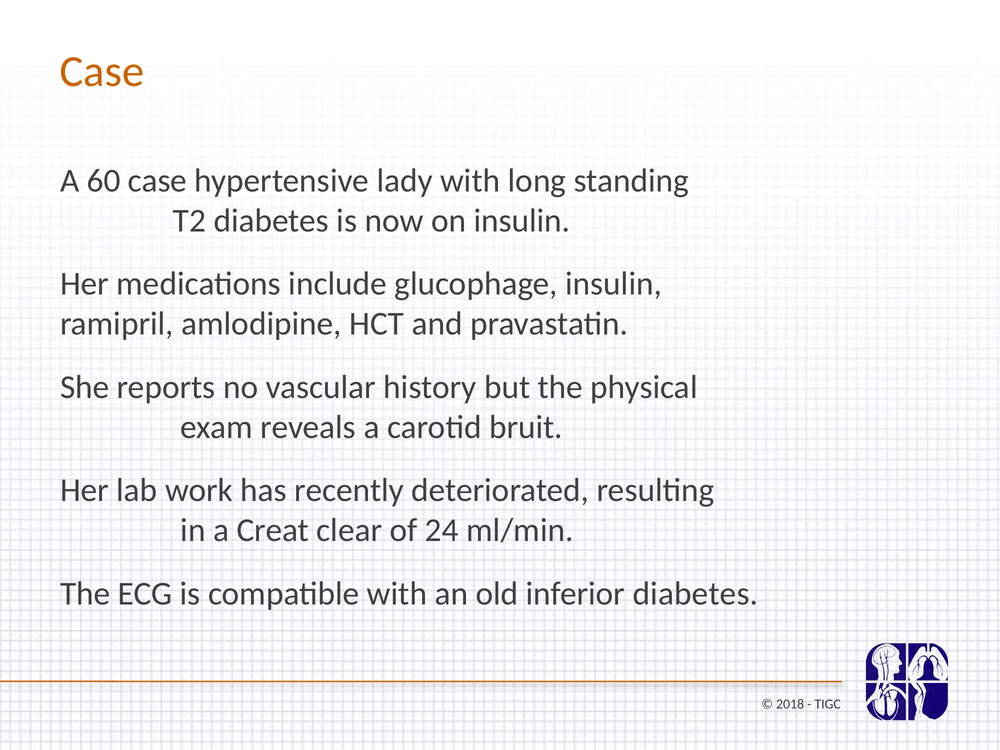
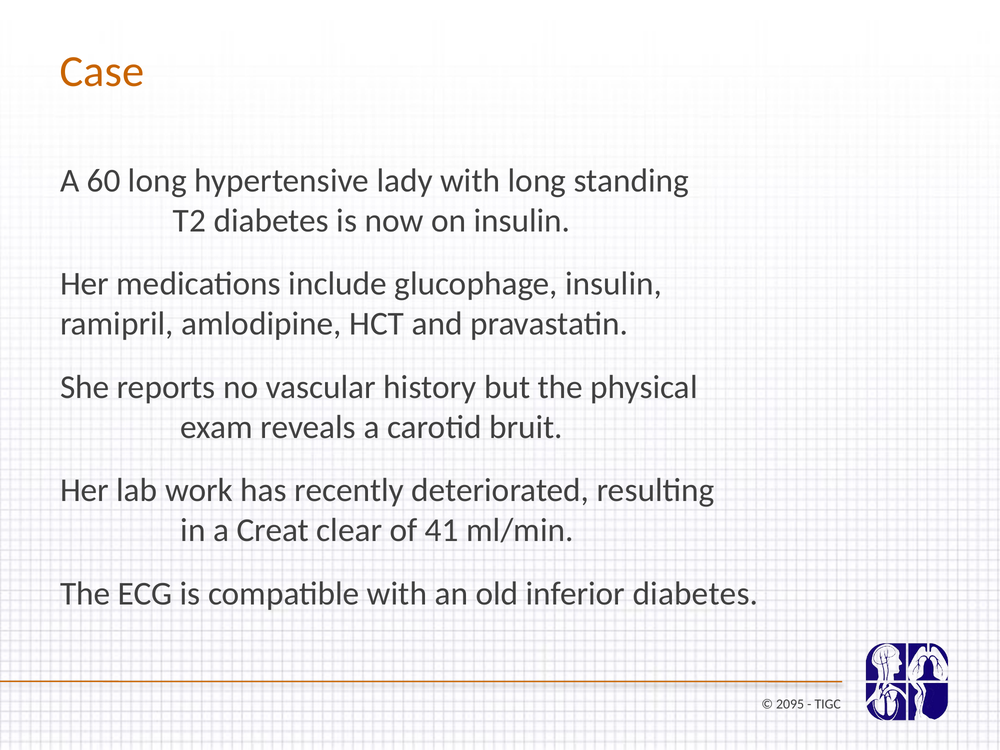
60 case: case -> long
24: 24 -> 41
2018: 2018 -> 2095
